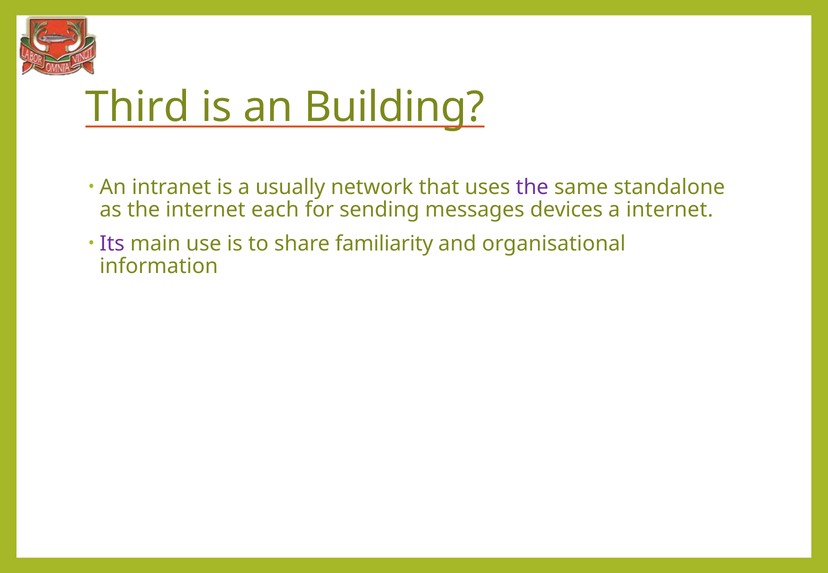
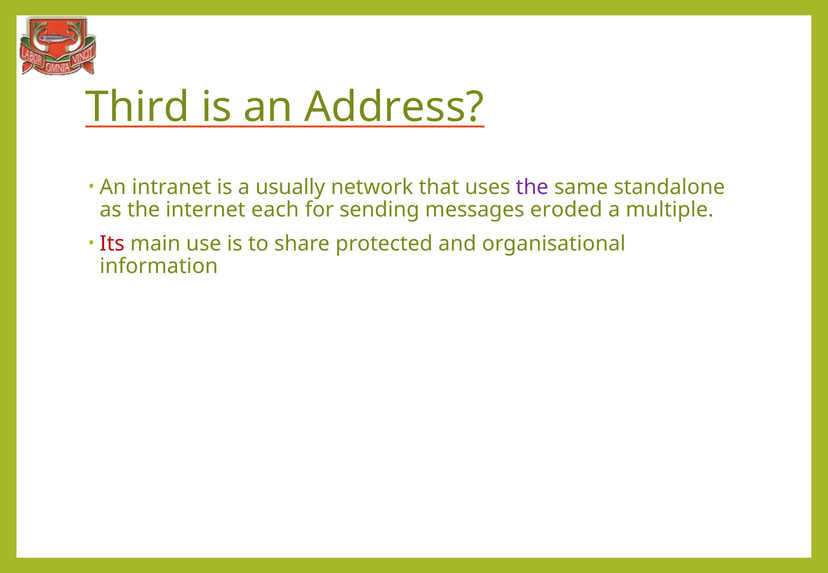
Building: Building -> Address
devices: devices -> eroded
a internet: internet -> multiple
Its colour: purple -> red
familiarity: familiarity -> protected
